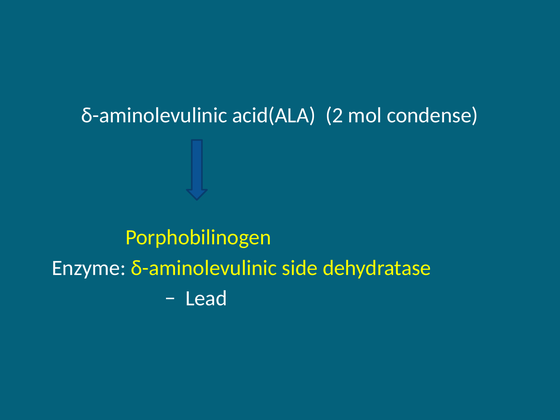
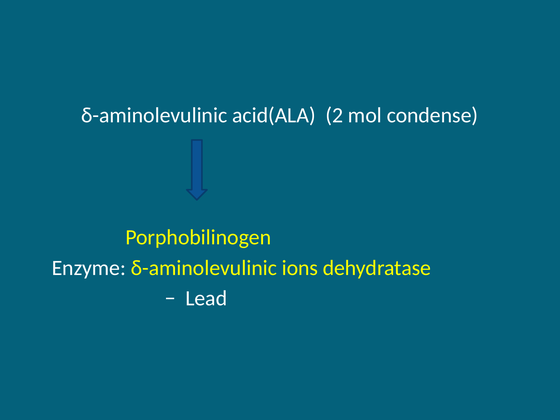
side: side -> ions
